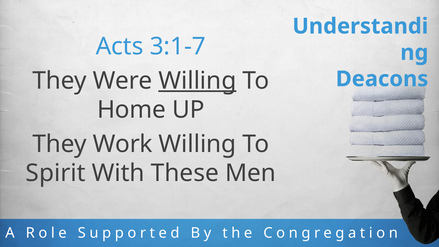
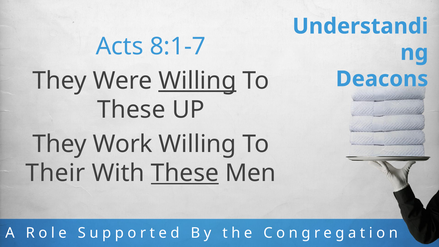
3:1-7: 3:1-7 -> 8:1-7
Home at (131, 110): Home -> These
Spirit: Spirit -> Their
These at (185, 173) underline: none -> present
